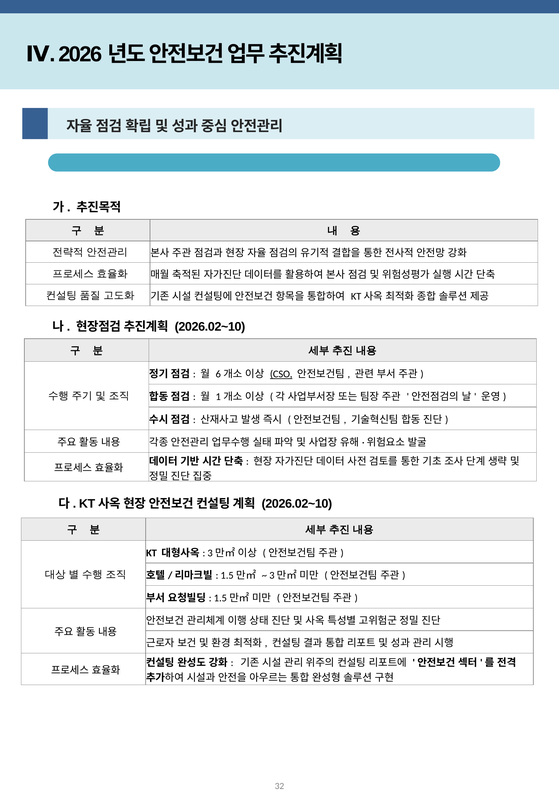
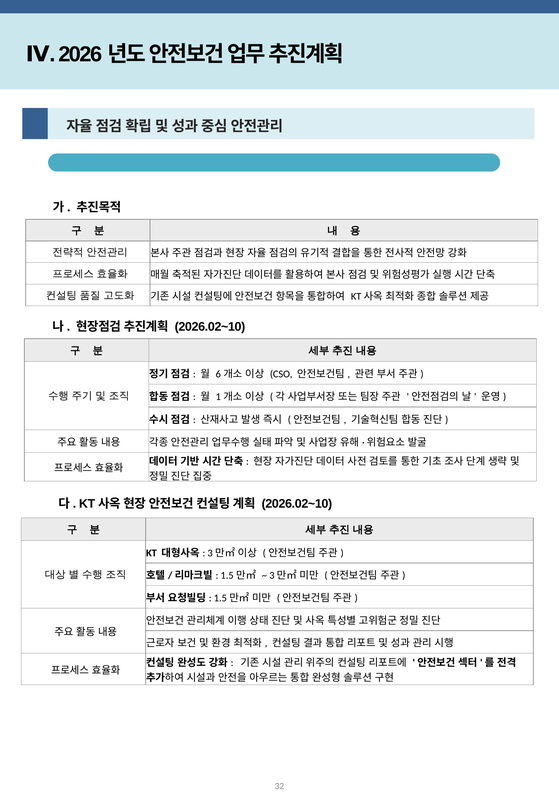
CSO underline: present -> none
